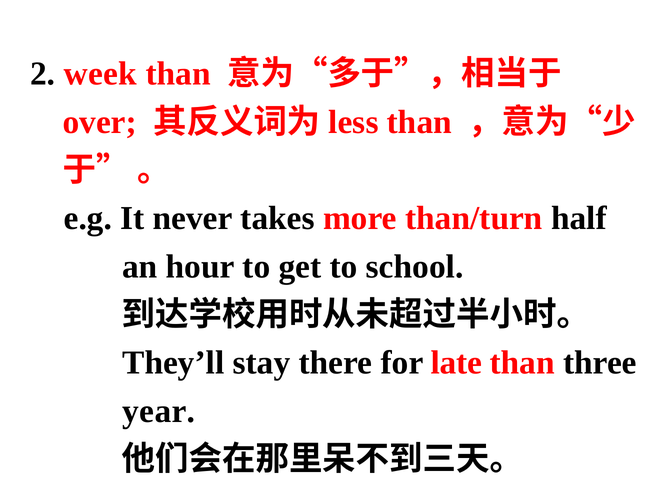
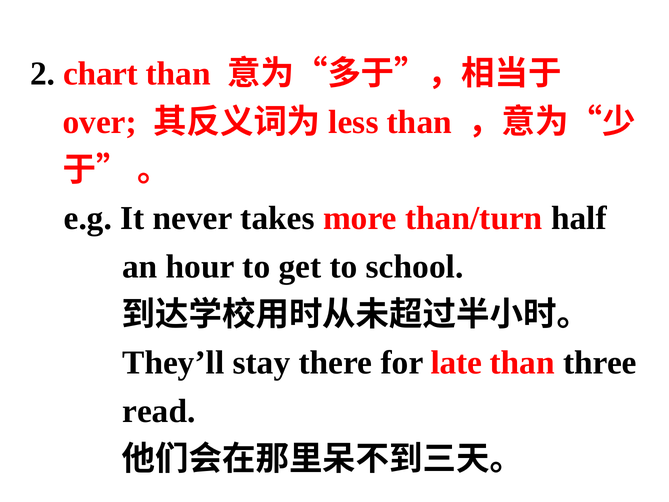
week: week -> chart
year: year -> read
